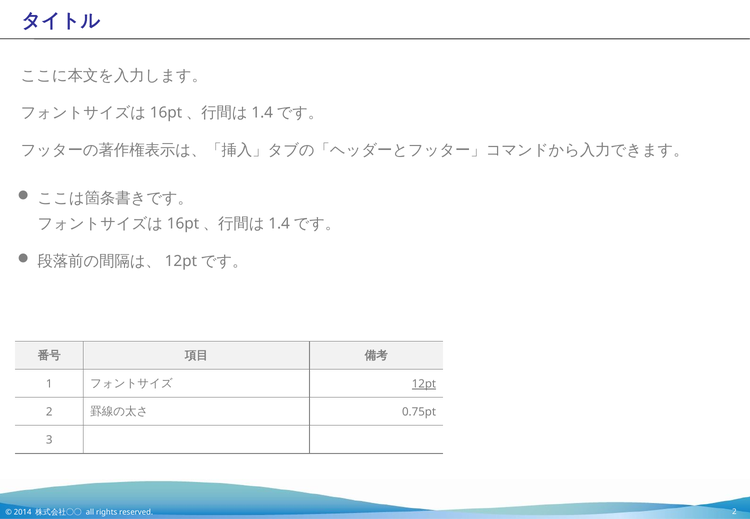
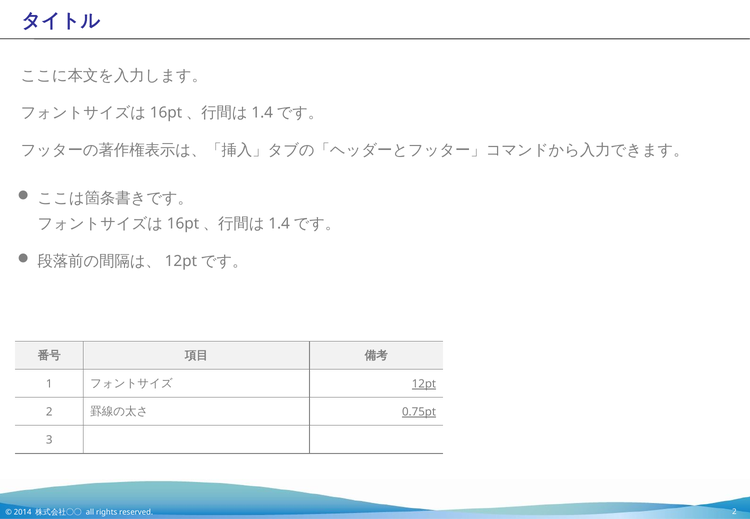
0.75pt underline: none -> present
